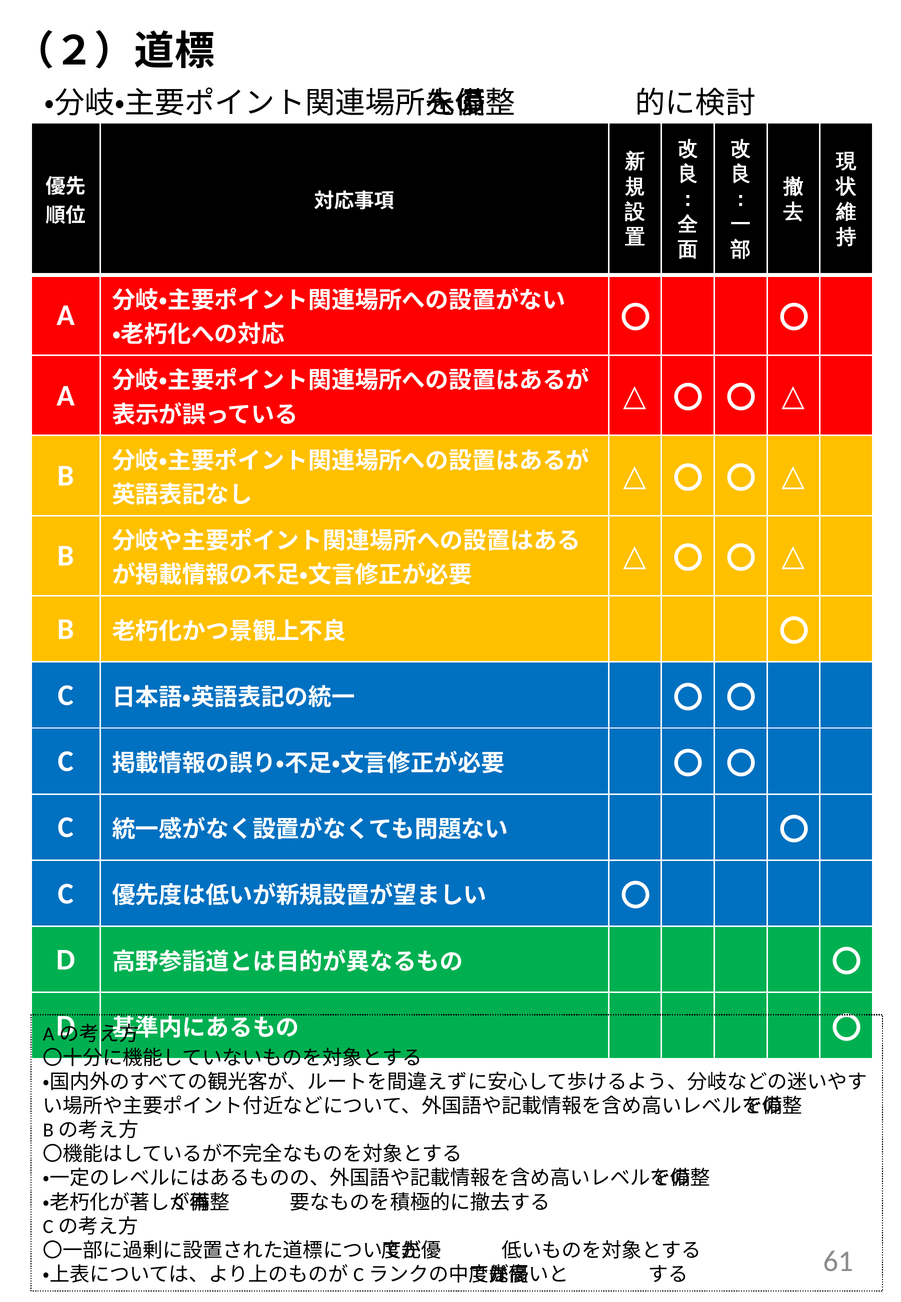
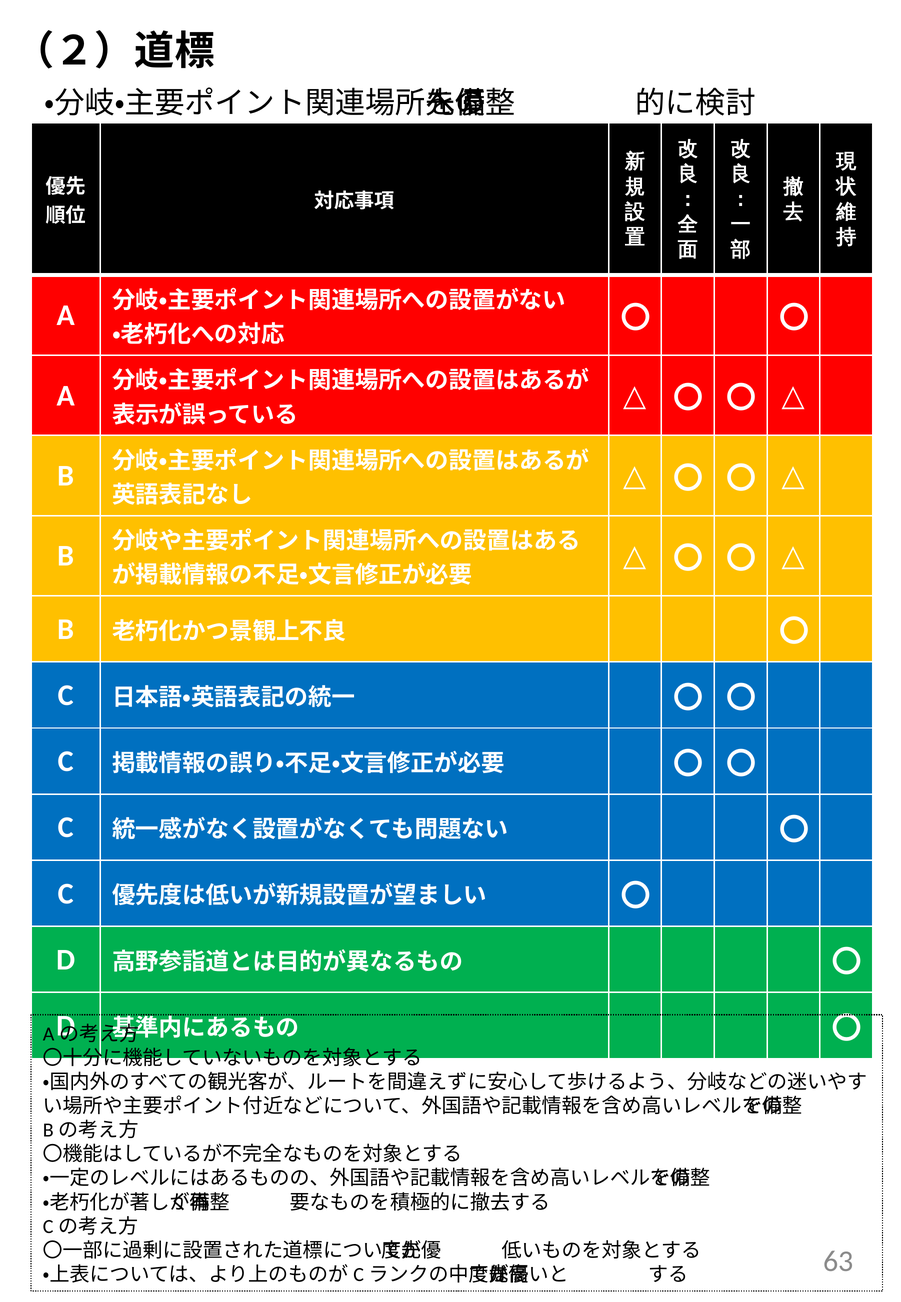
61: 61 -> 63
